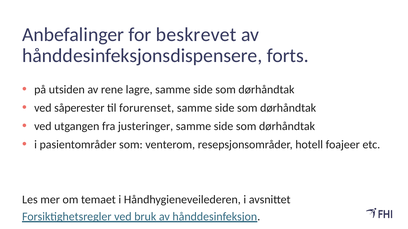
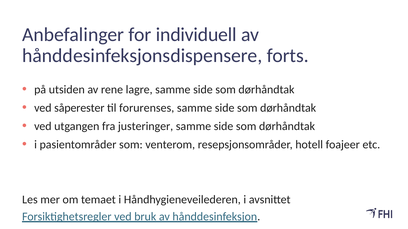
beskrevet: beskrevet -> individuell
forurenset: forurenset -> forurenses
